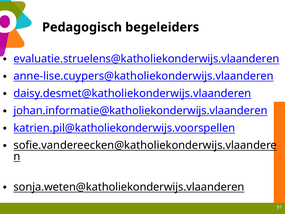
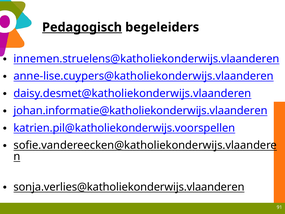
Pedagogisch underline: none -> present
evaluatie.struelens@katholiekonderwijs.vlaanderen: evaluatie.struelens@katholiekonderwijs.vlaanderen -> innemen.struelens@katholiekonderwijs.vlaanderen
sonja.weten@katholiekonderwijs.vlaanderen: sonja.weten@katholiekonderwijs.vlaanderen -> sonja.verlies@katholiekonderwijs.vlaanderen
